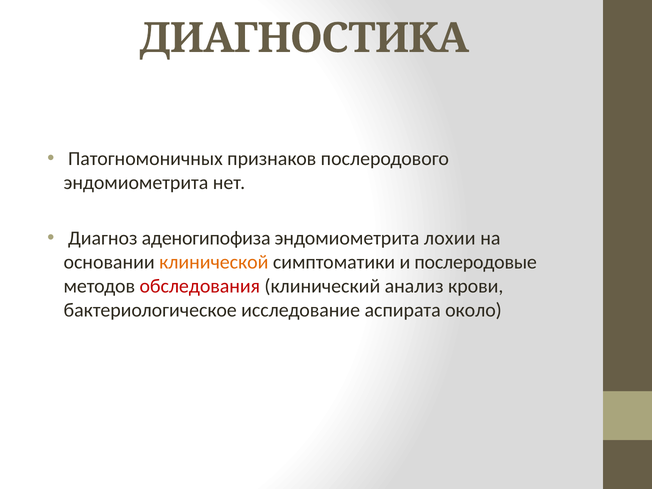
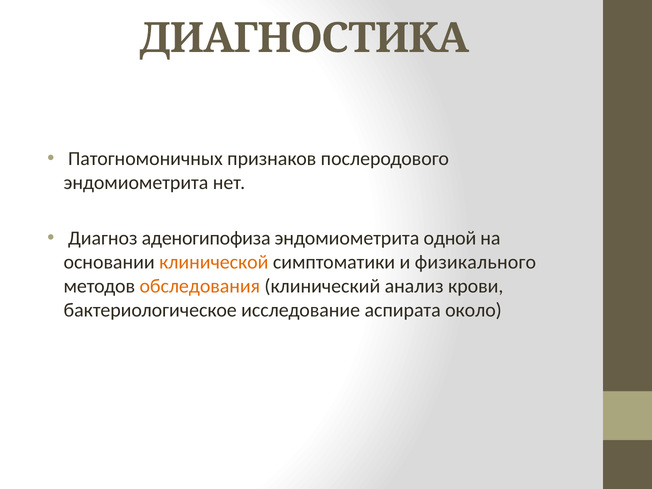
лохии: лохии -> одной
послеродовые: послеродовые -> физикального
обследования colour: red -> orange
